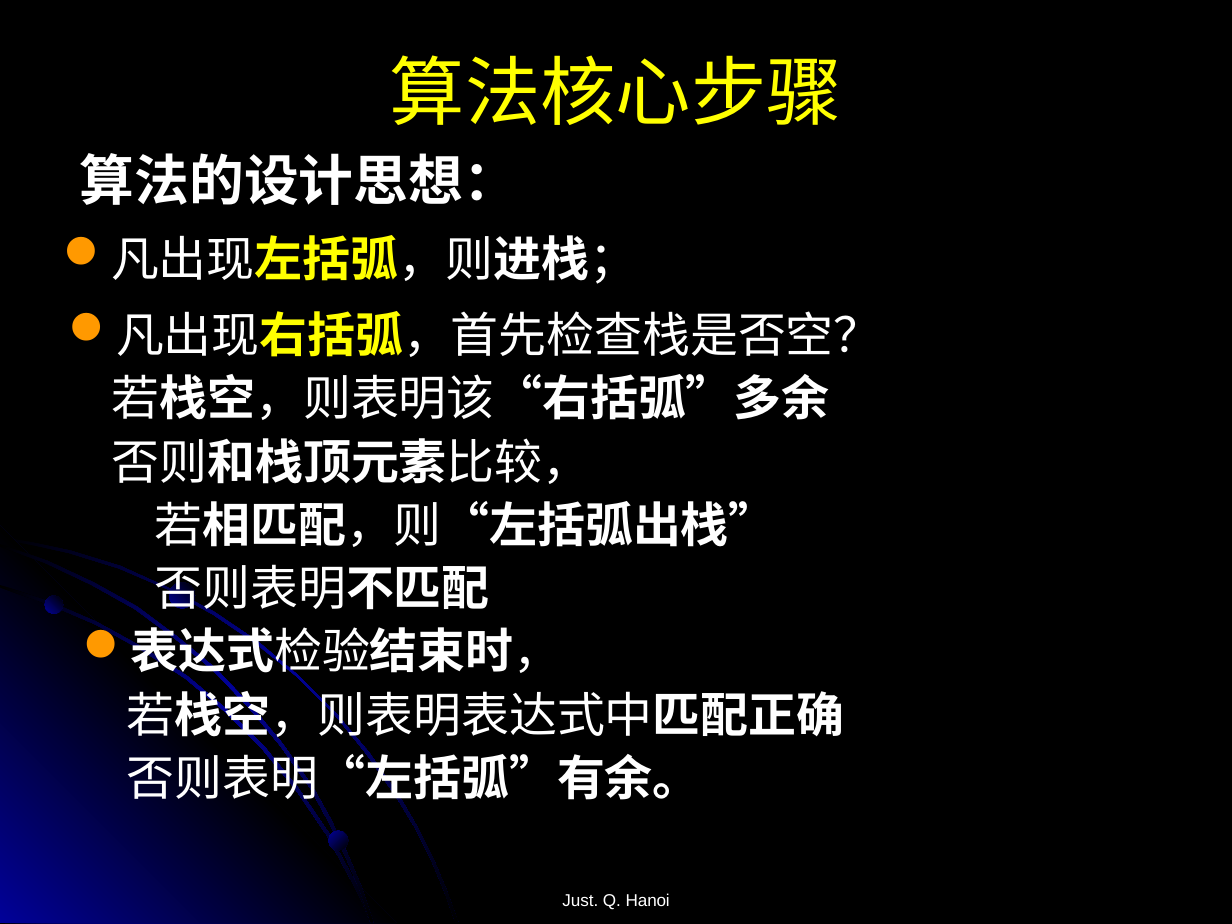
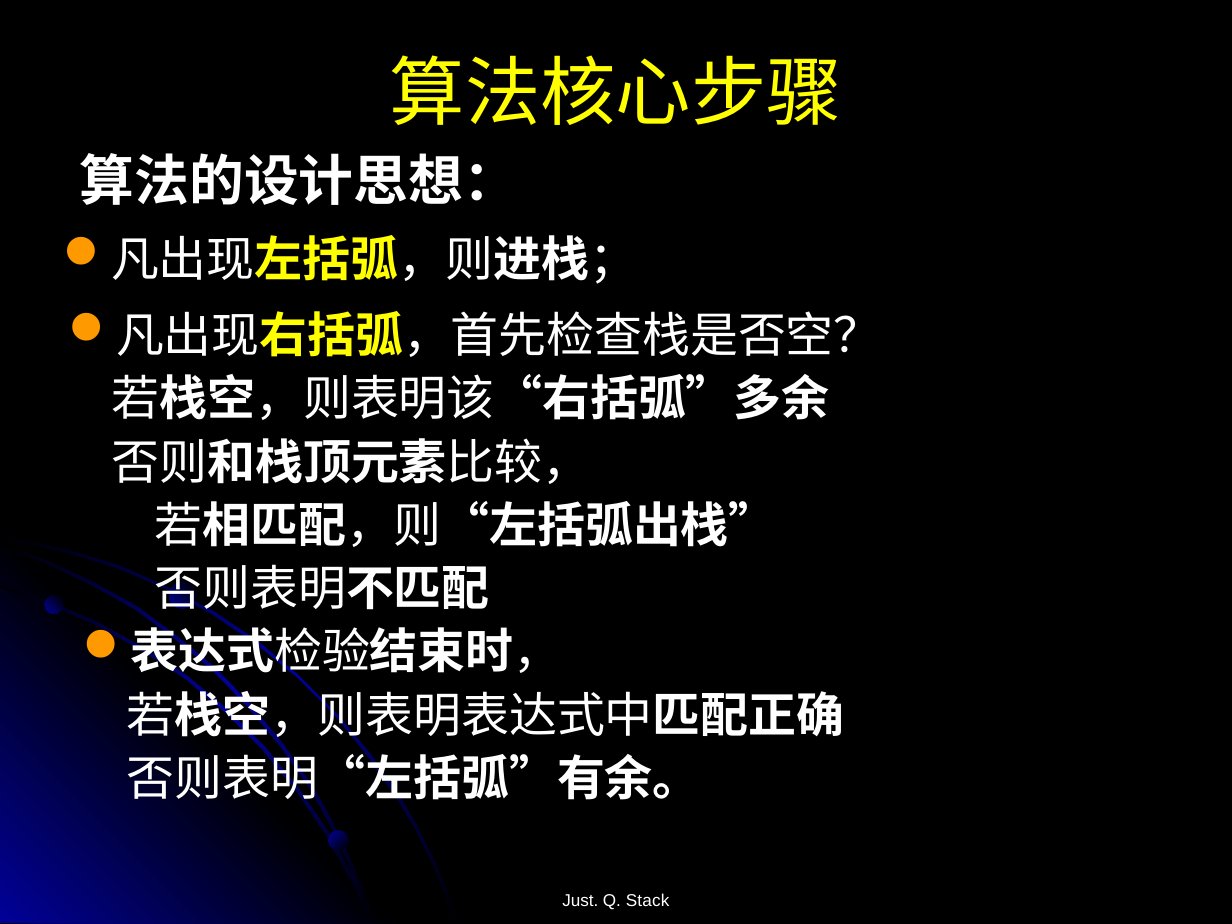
Hanoi: Hanoi -> Stack
